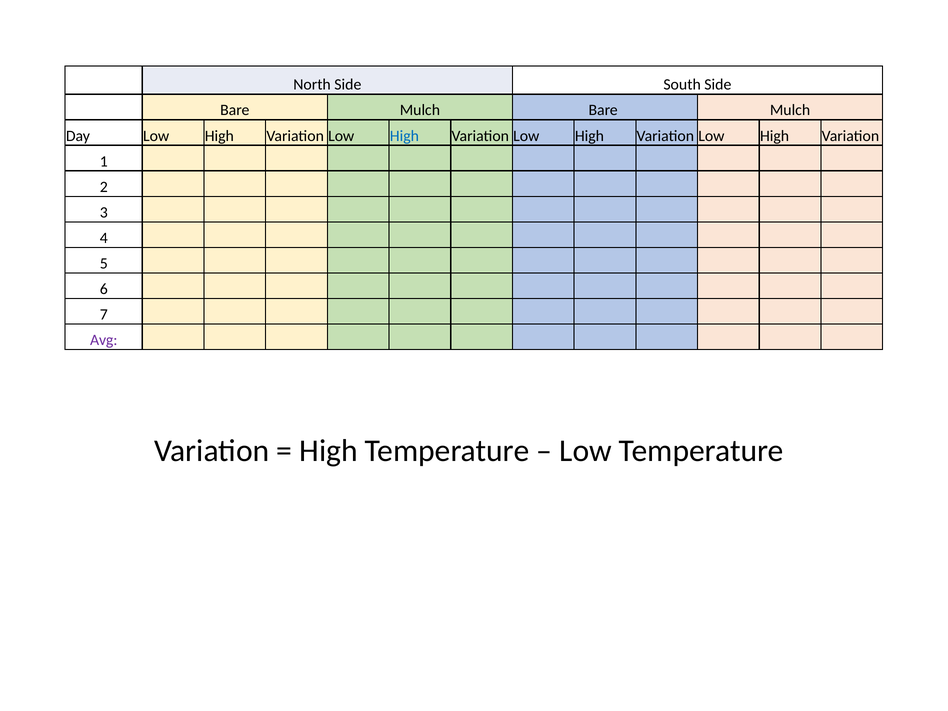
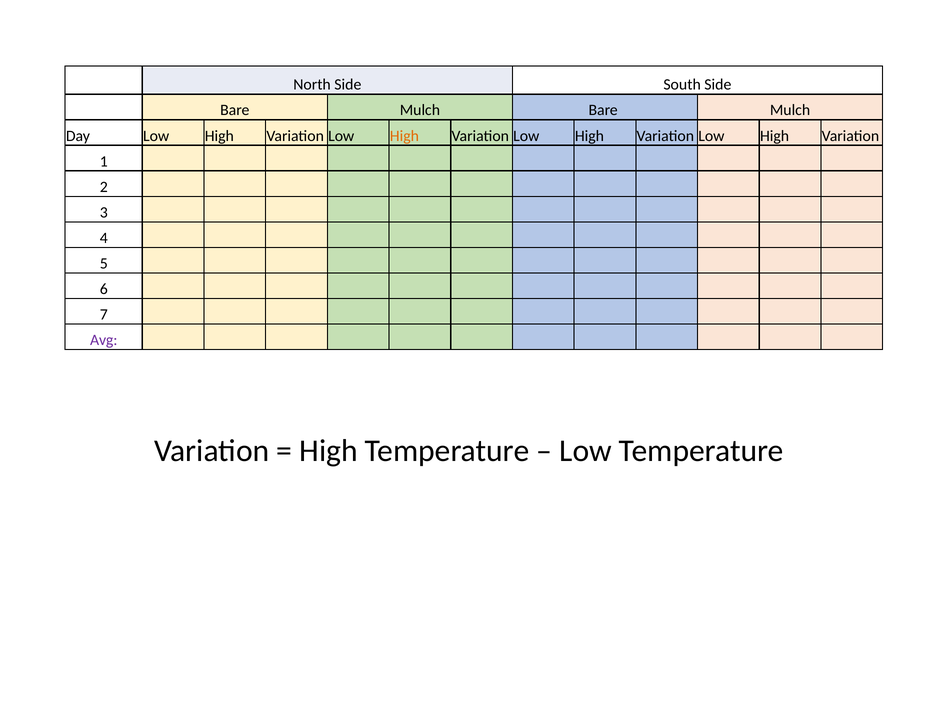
High at (404, 136) colour: blue -> orange
